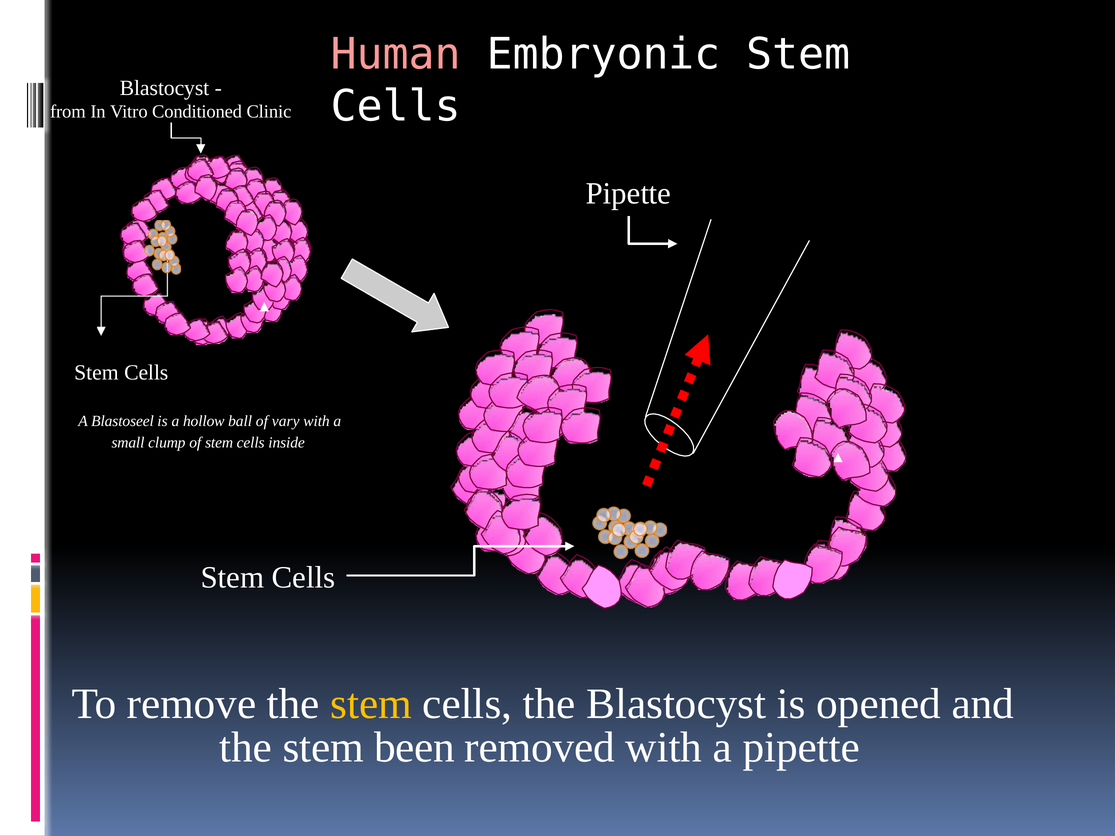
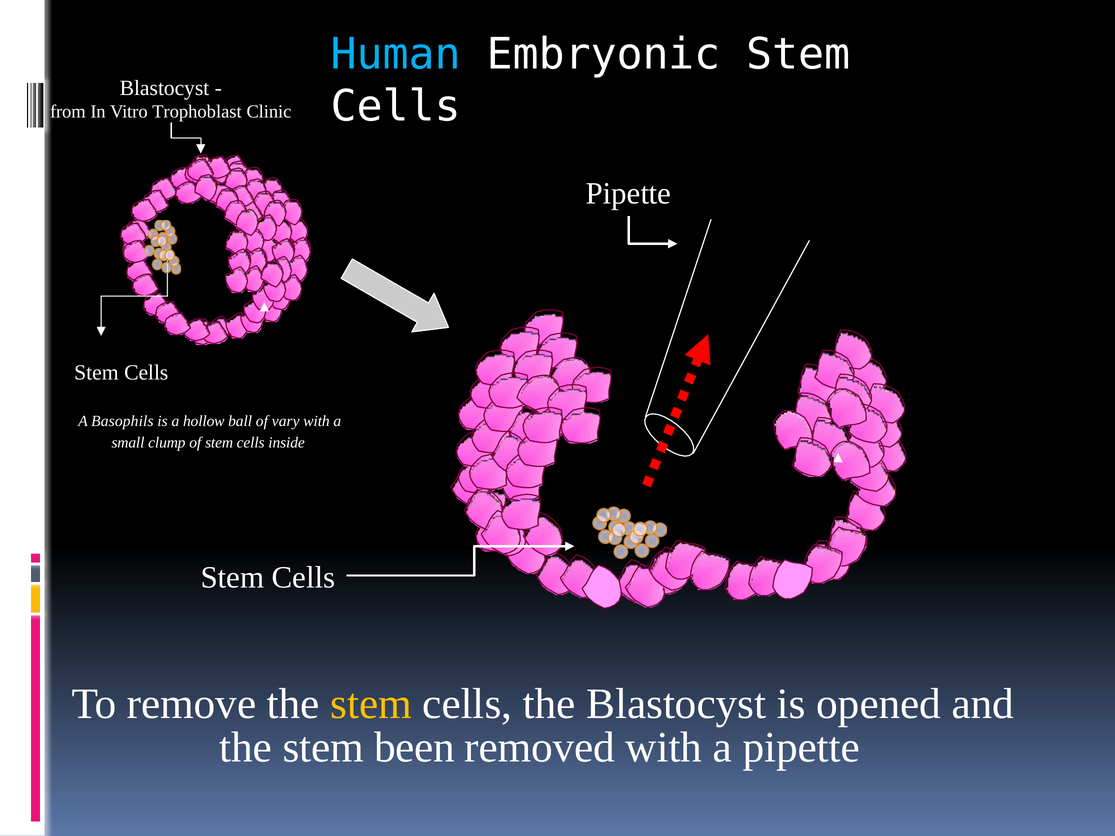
Human colour: pink -> light blue
Conditioned: Conditioned -> Trophoblast
Blastoseel: Blastoseel -> Basophils
